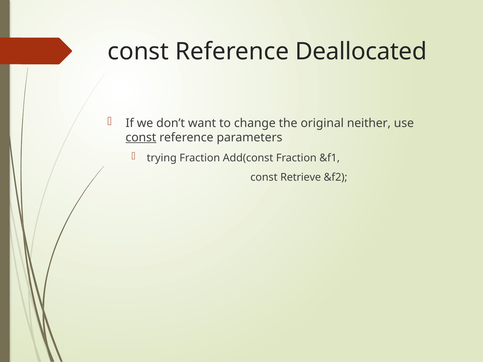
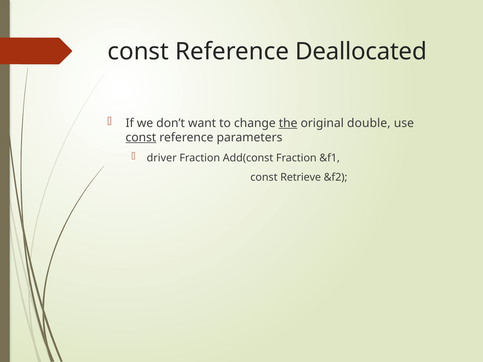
the underline: none -> present
neither: neither -> double
trying: trying -> driver
